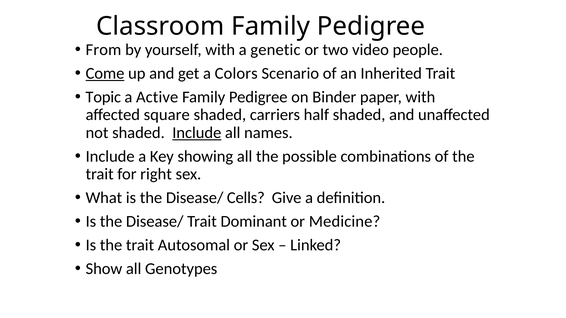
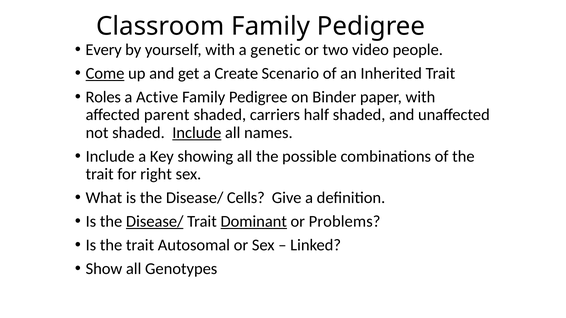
From: From -> Every
Colors: Colors -> Create
Topic: Topic -> Roles
square: square -> parent
Disease/ at (155, 222) underline: none -> present
Dominant underline: none -> present
Medicine: Medicine -> Problems
